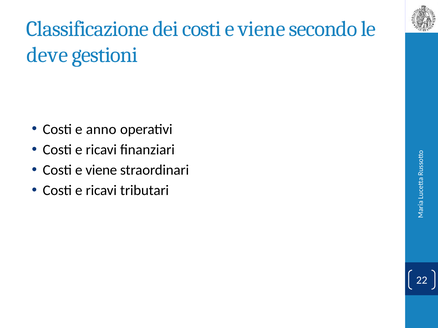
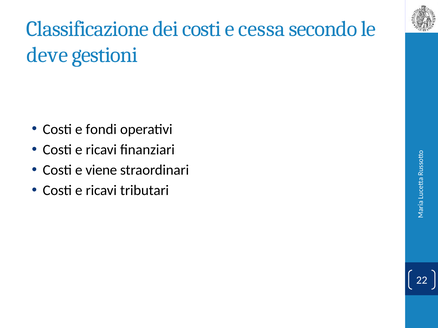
dei costi e viene: viene -> cessa
anno: anno -> fondi
